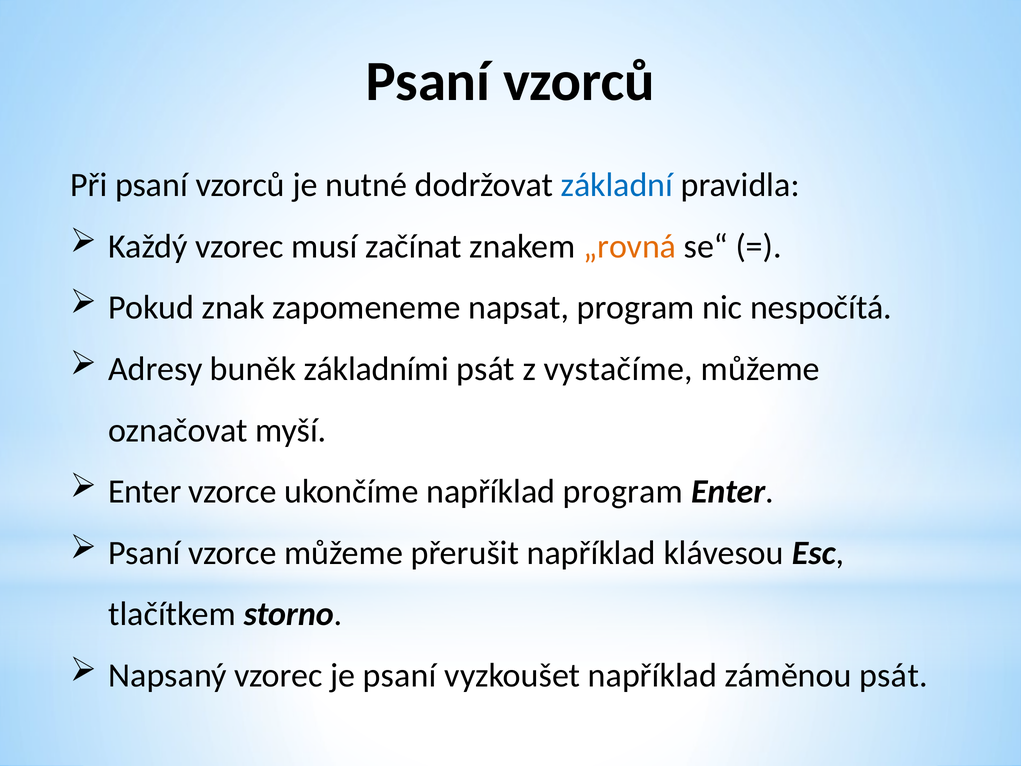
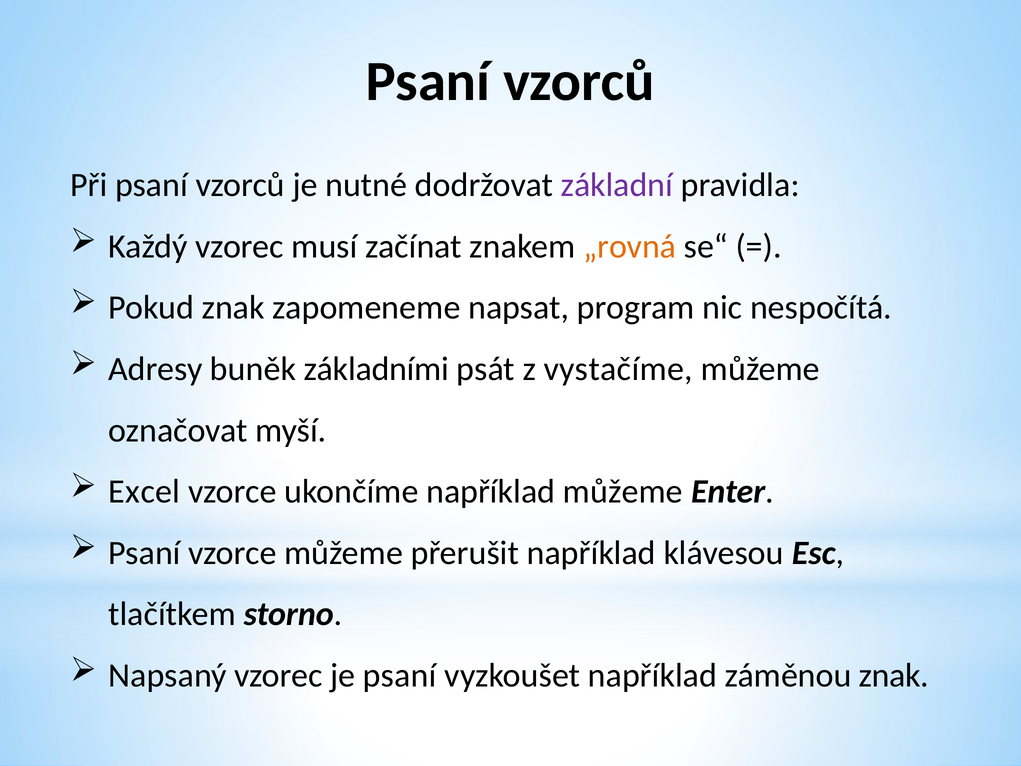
základní colour: blue -> purple
Enter at (145, 491): Enter -> Excel
například program: program -> můžeme
záměnou psát: psát -> znak
